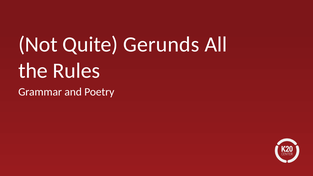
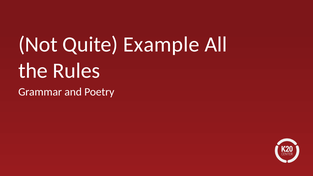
Gerunds: Gerunds -> Example
